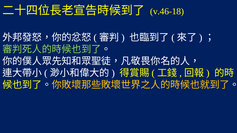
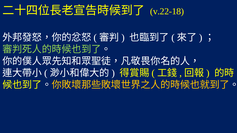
v.46-18: v.46-18 -> v.22-18
